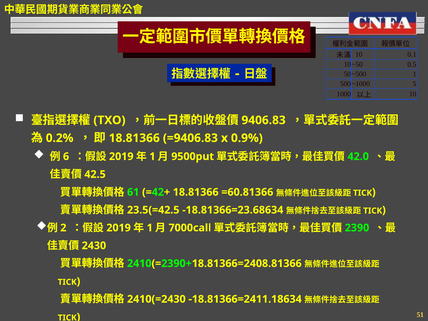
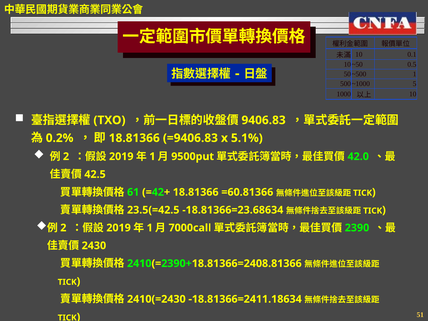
0.9%: 0.9% -> 5.1%
6 at (66, 156): 6 -> 2
